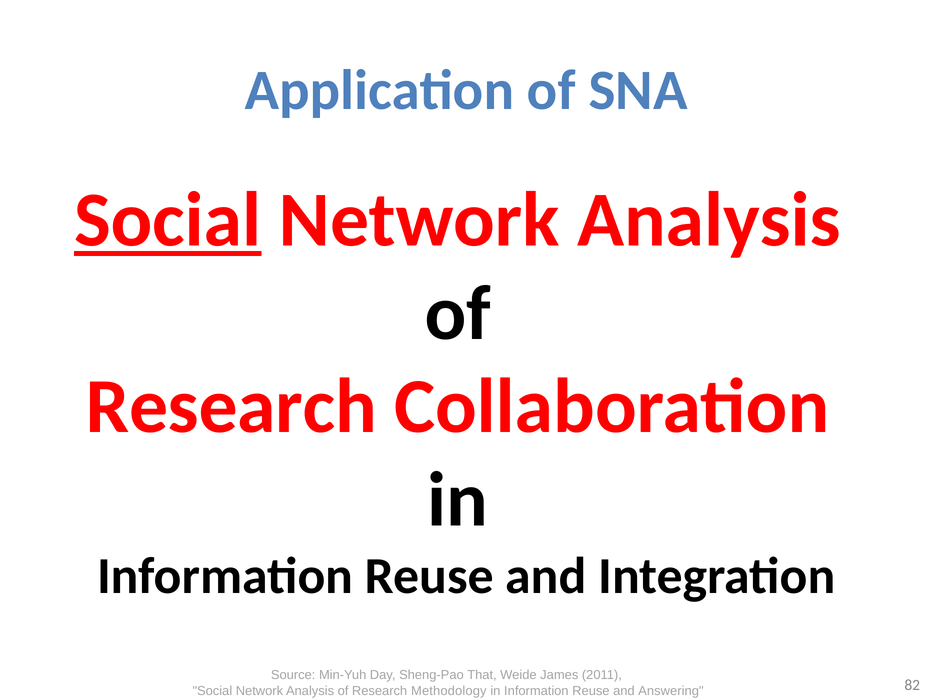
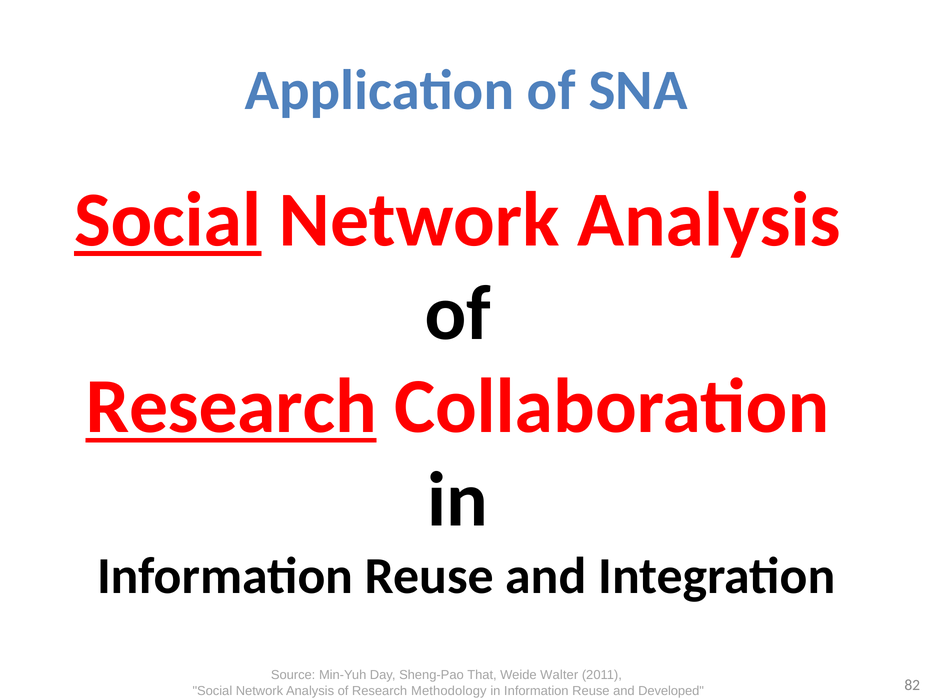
Research at (231, 407) underline: none -> present
James: James -> Walter
Answering: Answering -> Developed
